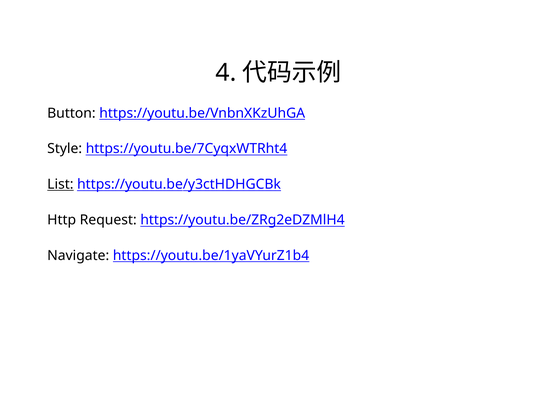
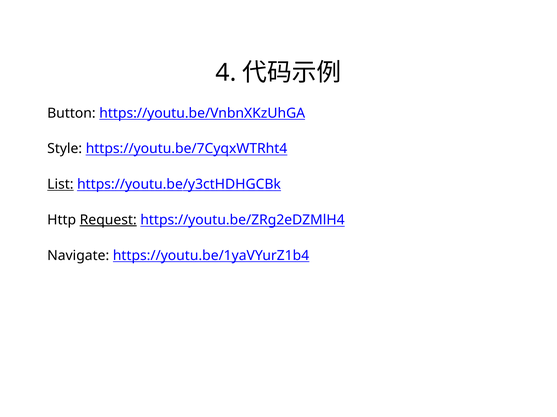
Request underline: none -> present
